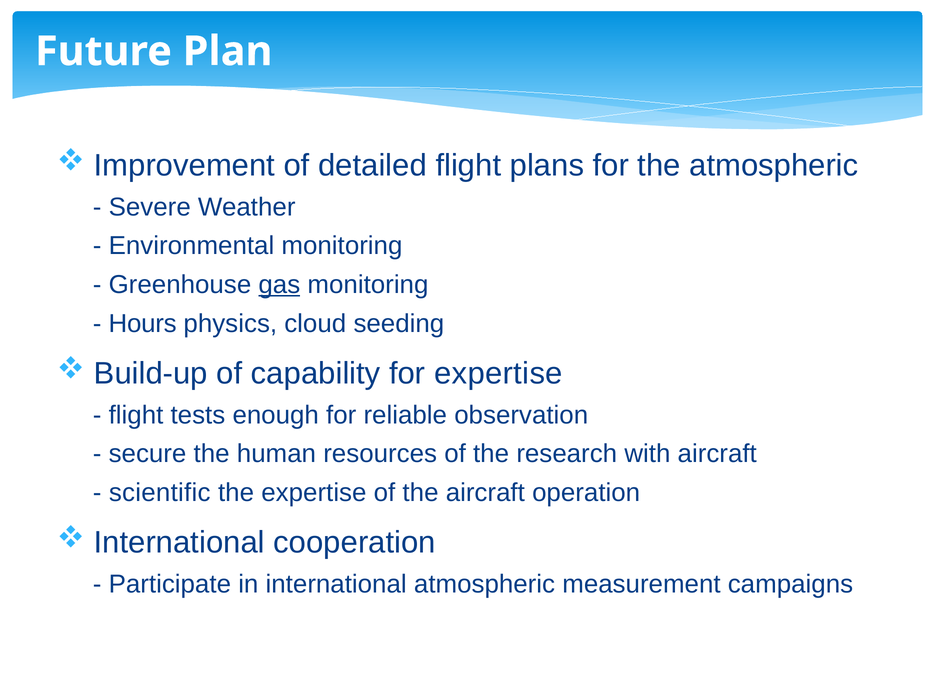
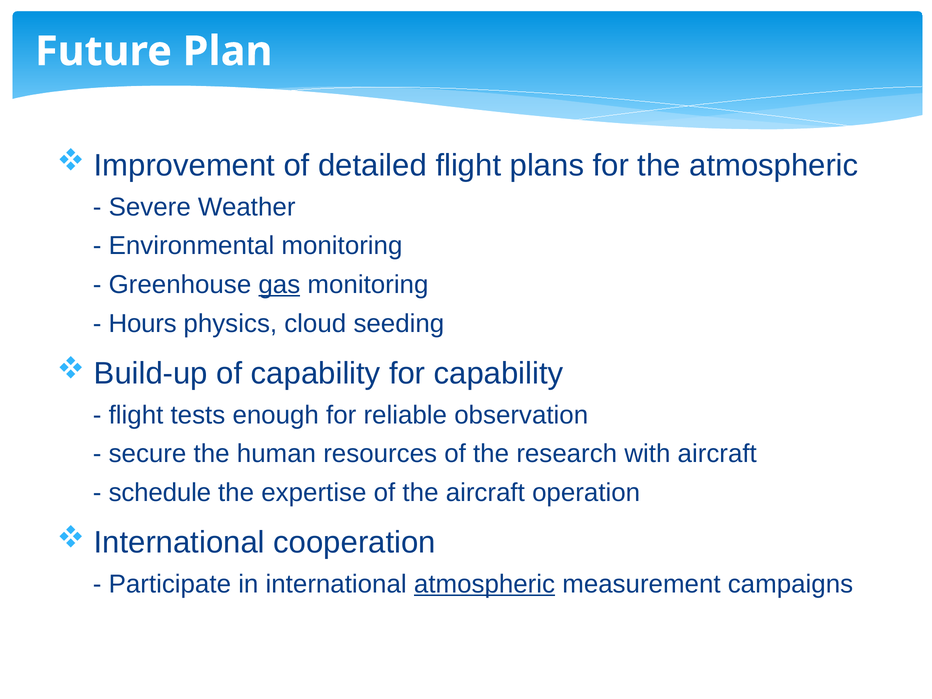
for expertise: expertise -> capability
scientific: scientific -> schedule
atmospheric at (485, 584) underline: none -> present
